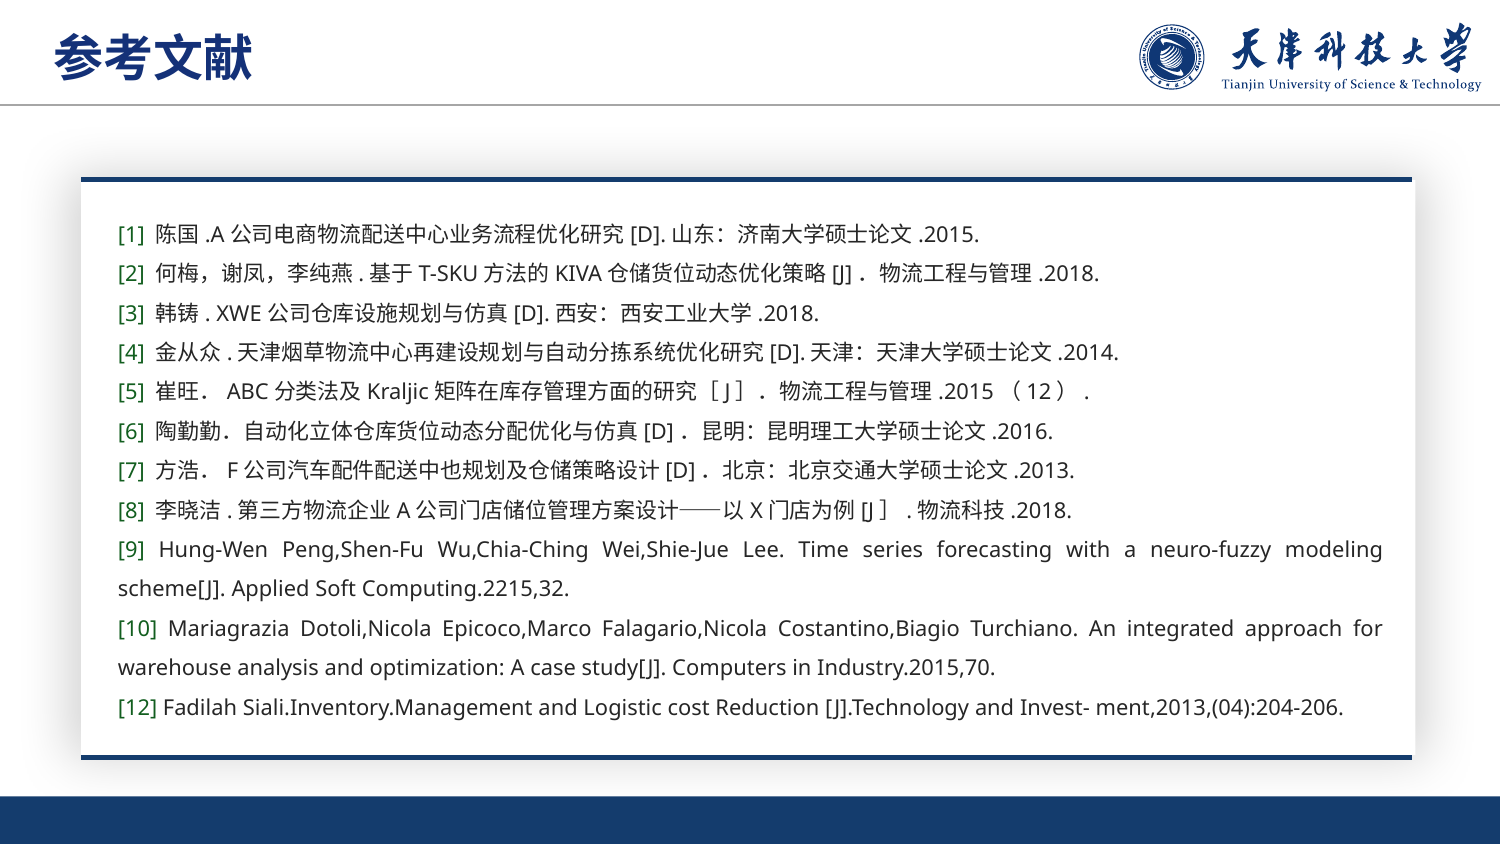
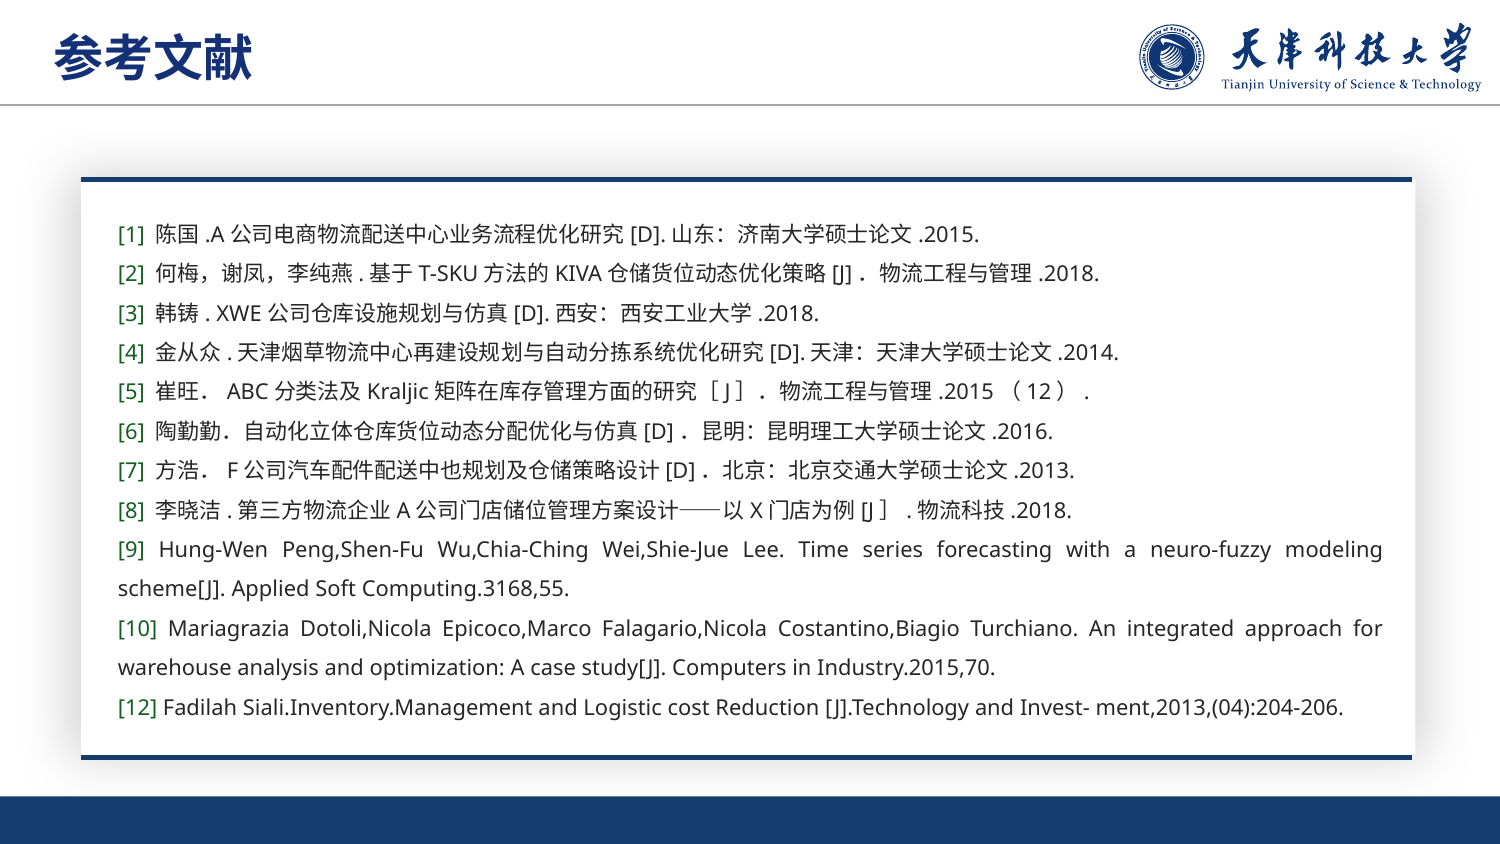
Computing.2215,32: Computing.2215,32 -> Computing.3168,55
